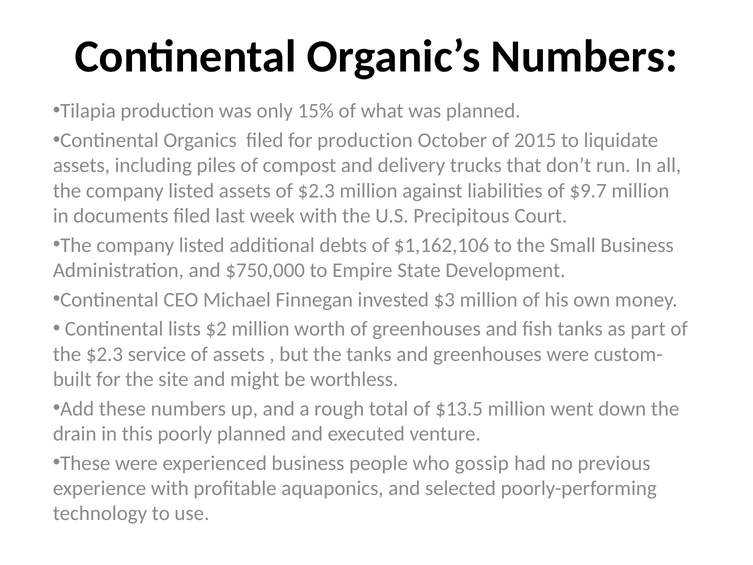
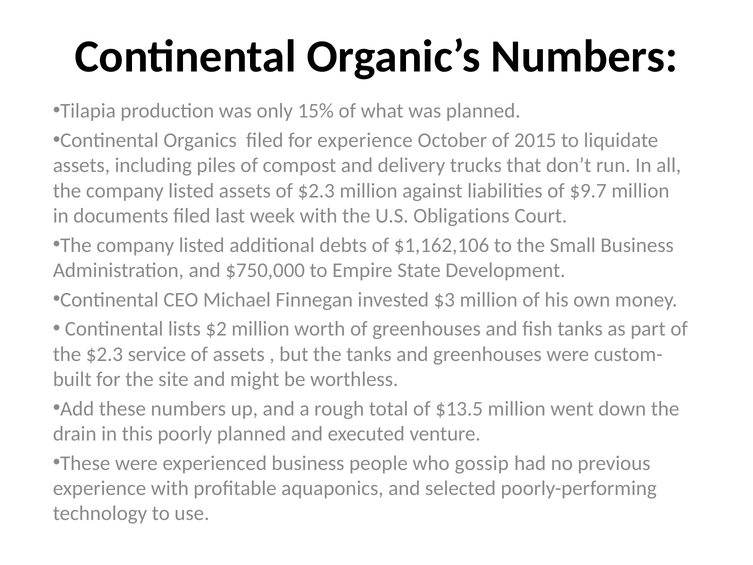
for production: production -> experience
Precipitous: Precipitous -> Obligations
